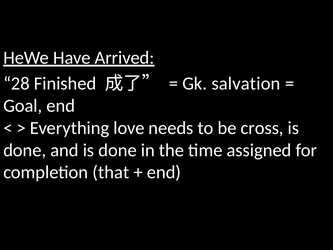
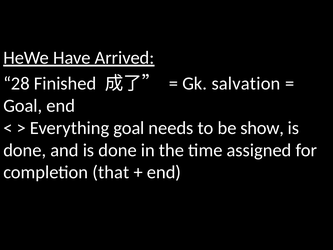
Everything love: love -> goal
cross: cross -> show
